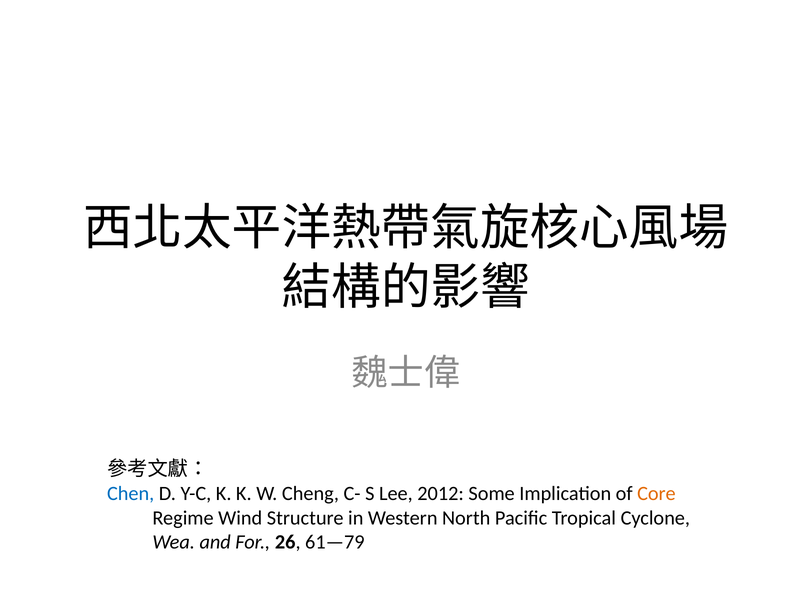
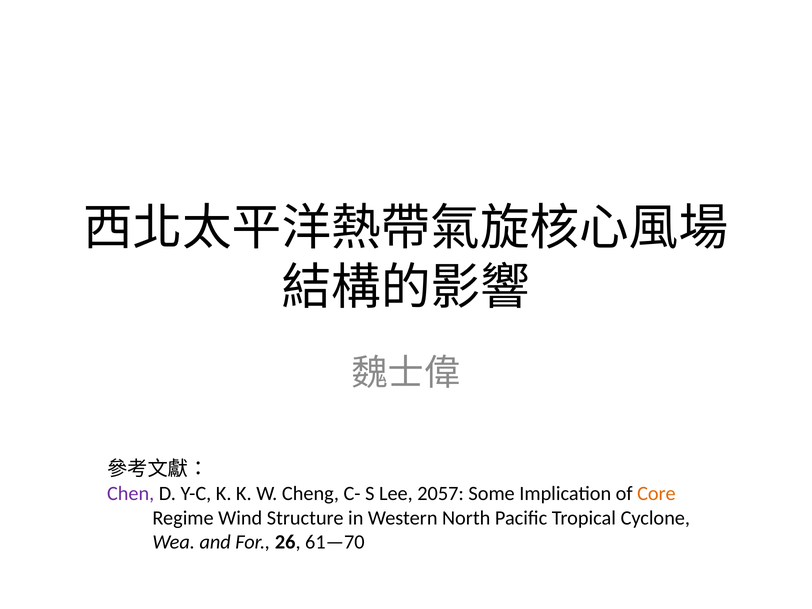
Chen colour: blue -> purple
2012: 2012 -> 2057
61—79: 61—79 -> 61—70
